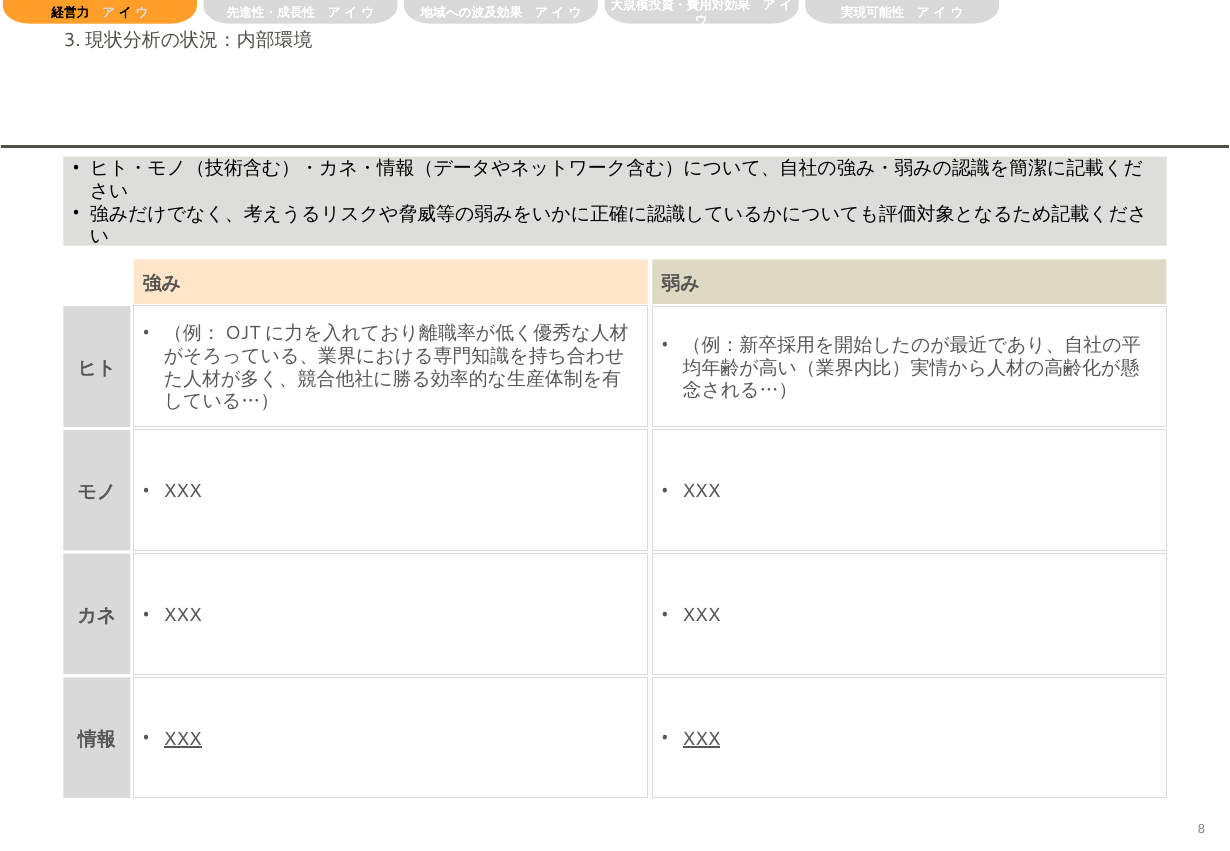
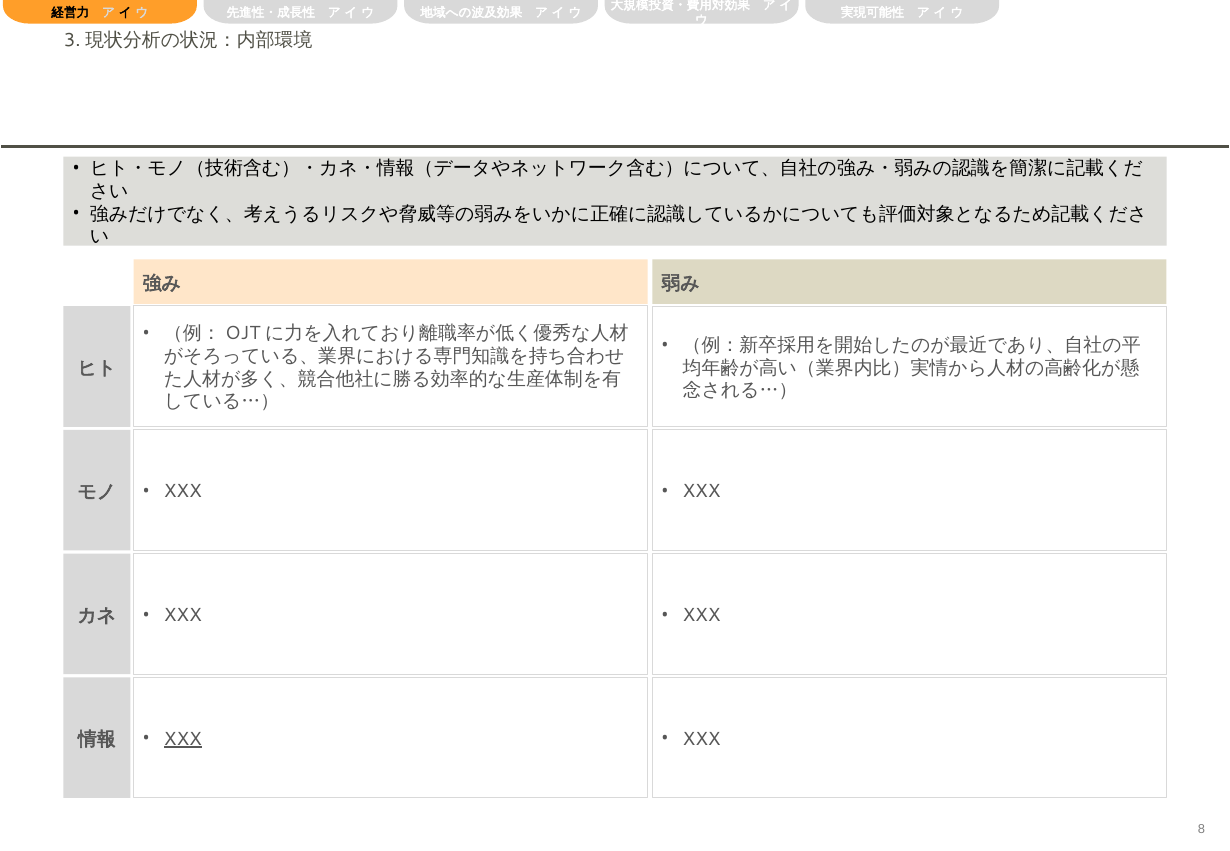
XXX at (702, 739) underline: present -> none
